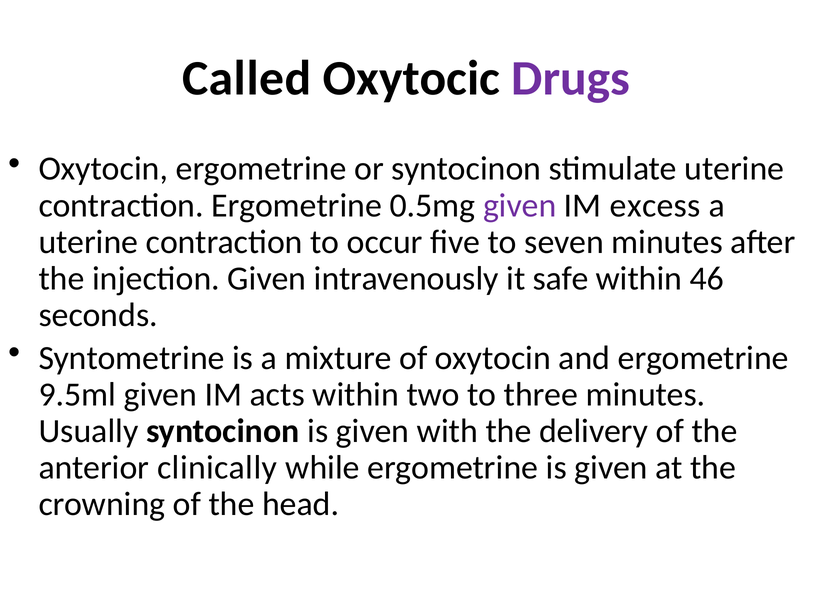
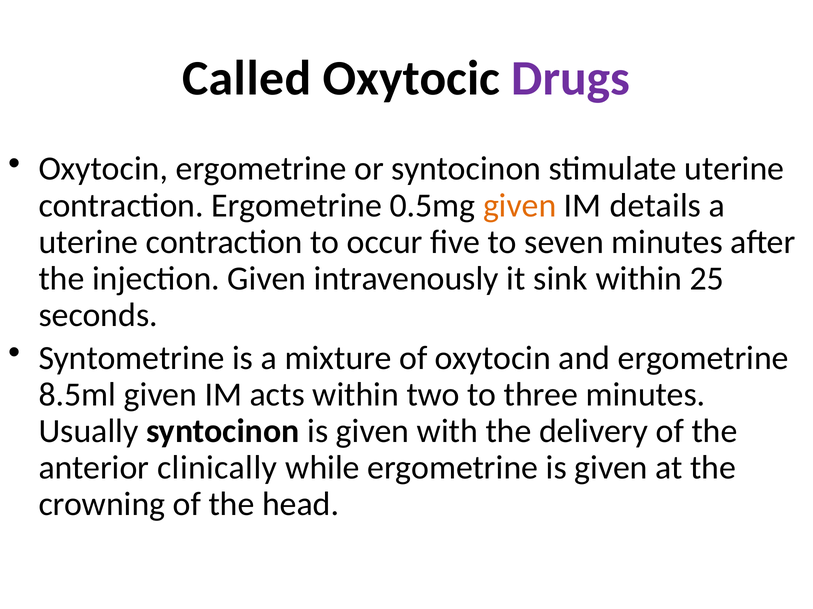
given at (520, 206) colour: purple -> orange
excess: excess -> details
safe: safe -> sink
46: 46 -> 25
9.5ml: 9.5ml -> 8.5ml
